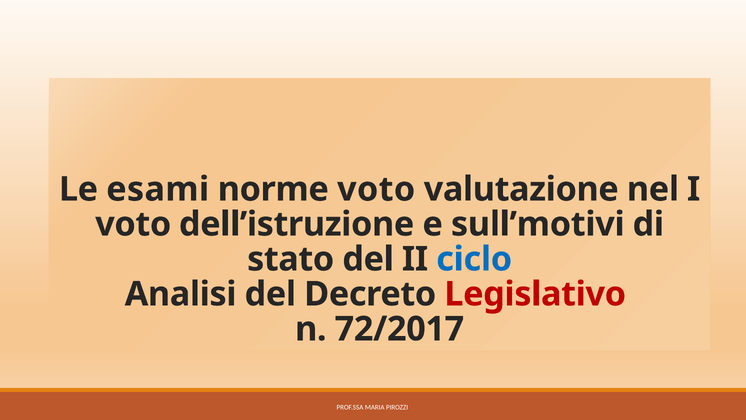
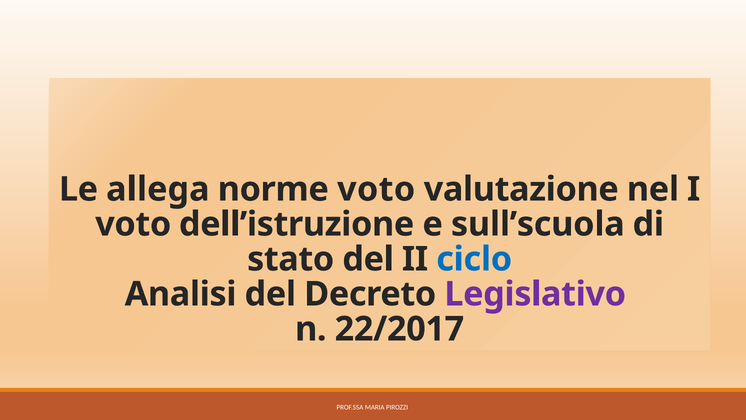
esami: esami -> allega
sull’motivi: sull’motivi -> sull’scuola
Legislativo colour: red -> purple
72/2017: 72/2017 -> 22/2017
